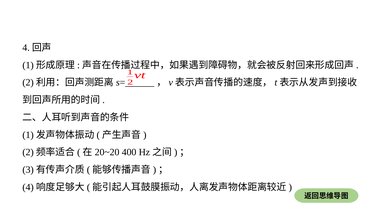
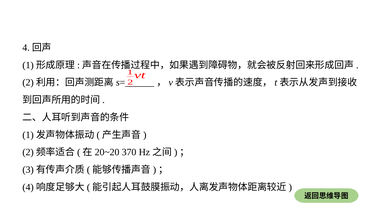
400: 400 -> 370
